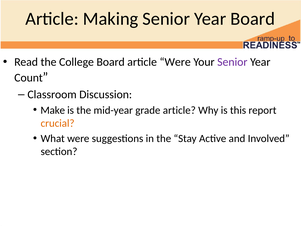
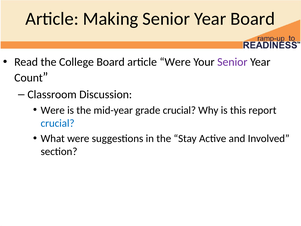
Make at (53, 110): Make -> Were
grade article: article -> crucial
crucial at (58, 123) colour: orange -> blue
